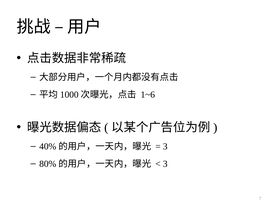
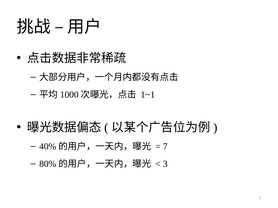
1~6: 1~6 -> 1~1
3 at (165, 147): 3 -> 7
